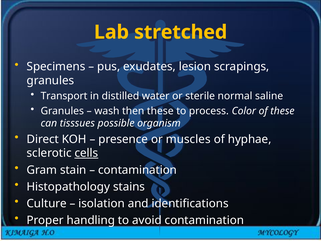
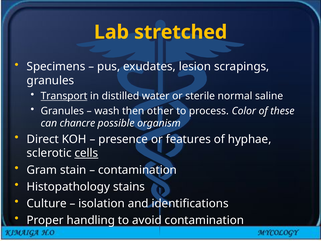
Transport underline: none -> present
then these: these -> other
tisssues: tisssues -> chancre
muscles: muscles -> features
